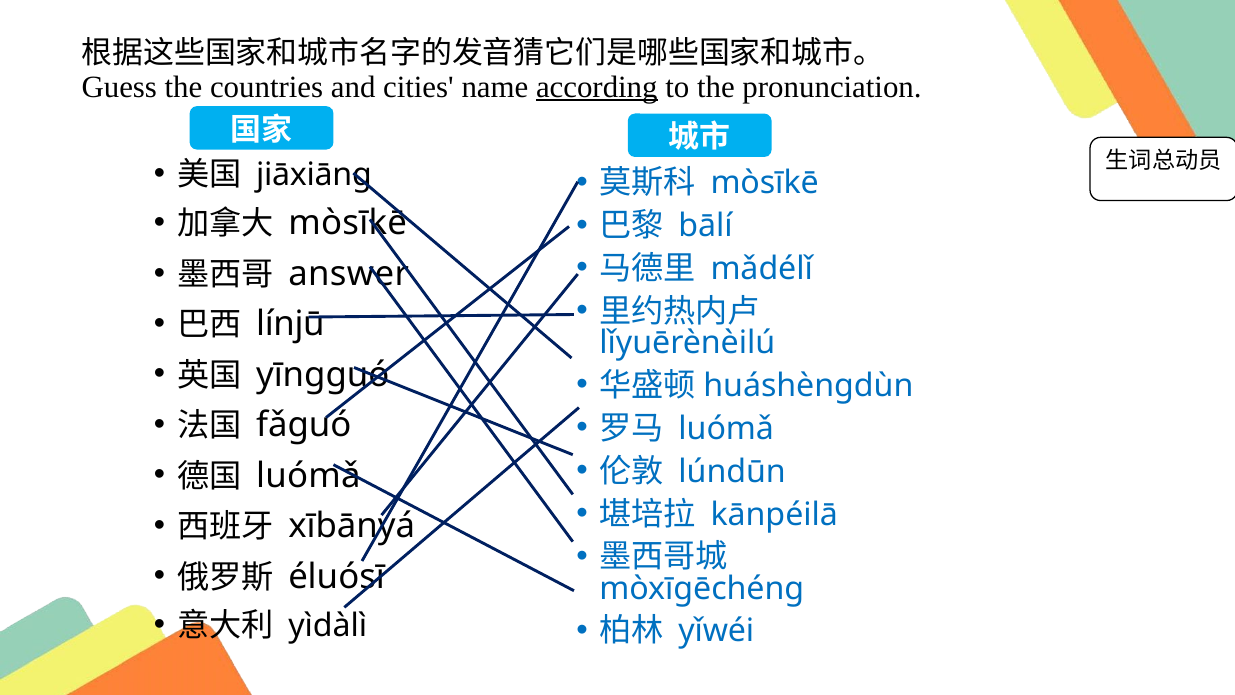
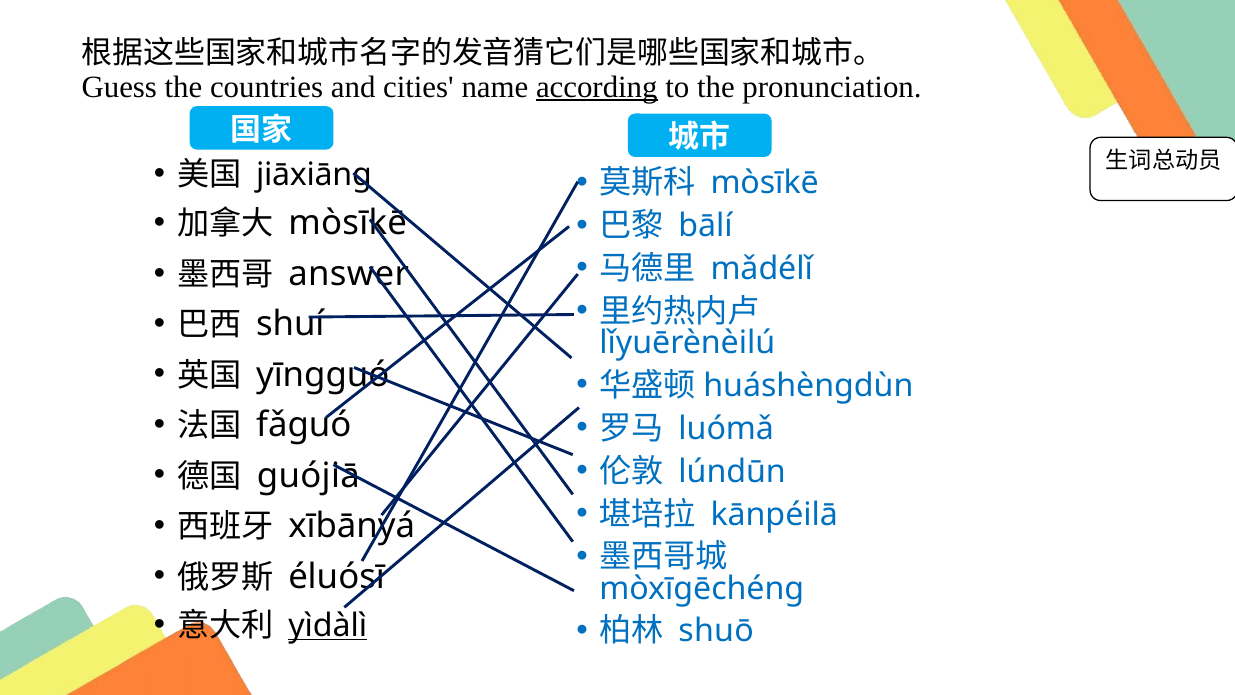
línjū: línjū -> shuí
luómǎ at (308, 476): luómǎ -> guójiā
yìdàlì underline: none -> present
yǐwéi: yǐwéi -> shuō
